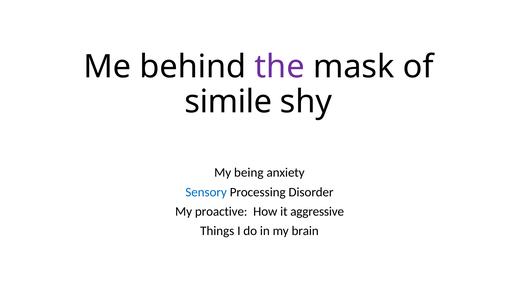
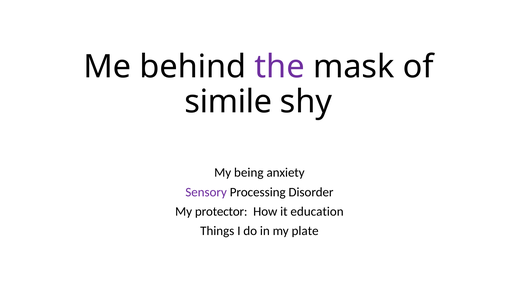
Sensory colour: blue -> purple
proactive: proactive -> protector
aggressive: aggressive -> education
brain: brain -> plate
